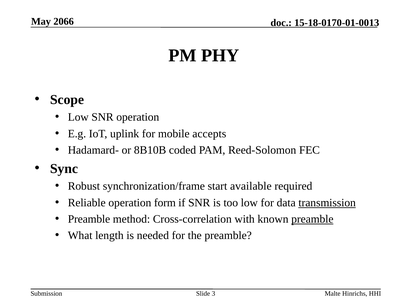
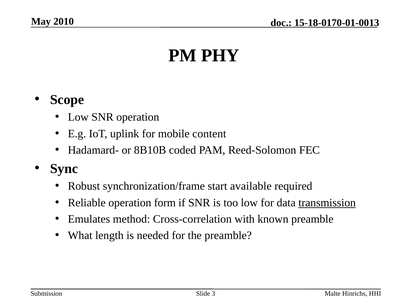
2066: 2066 -> 2010
accepts: accepts -> content
Preamble at (89, 219): Preamble -> Emulates
preamble at (312, 219) underline: present -> none
